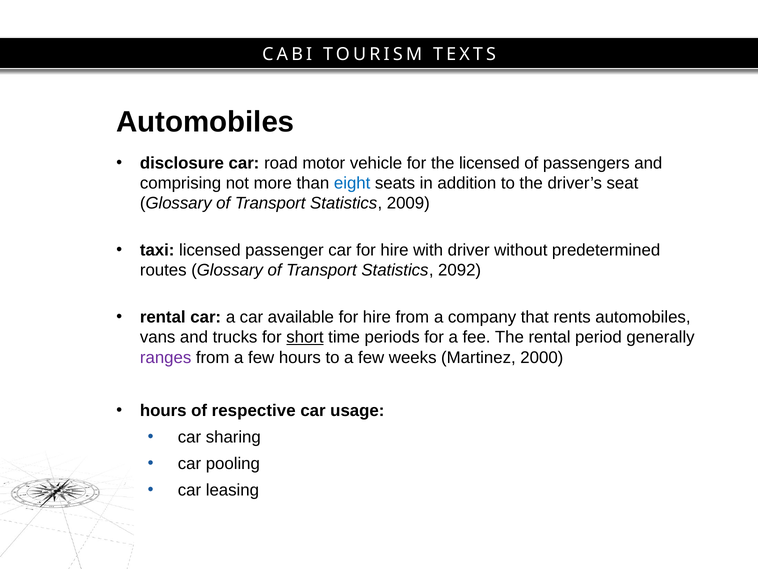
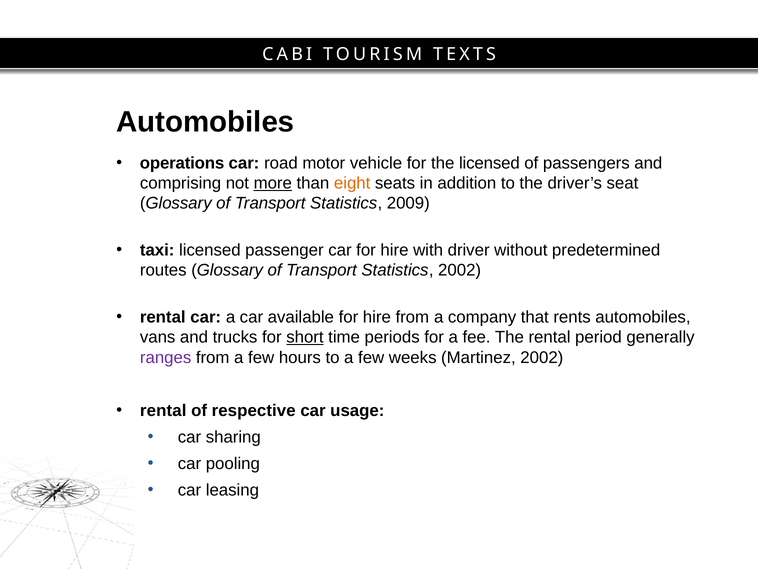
disclosure: disclosure -> operations
more underline: none -> present
eight colour: blue -> orange
Statistics 2092: 2092 -> 2002
Martinez 2000: 2000 -> 2002
hours at (163, 410): hours -> rental
